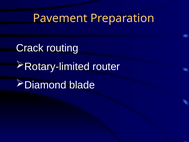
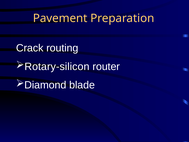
Rotary-limited: Rotary-limited -> Rotary-silicon
